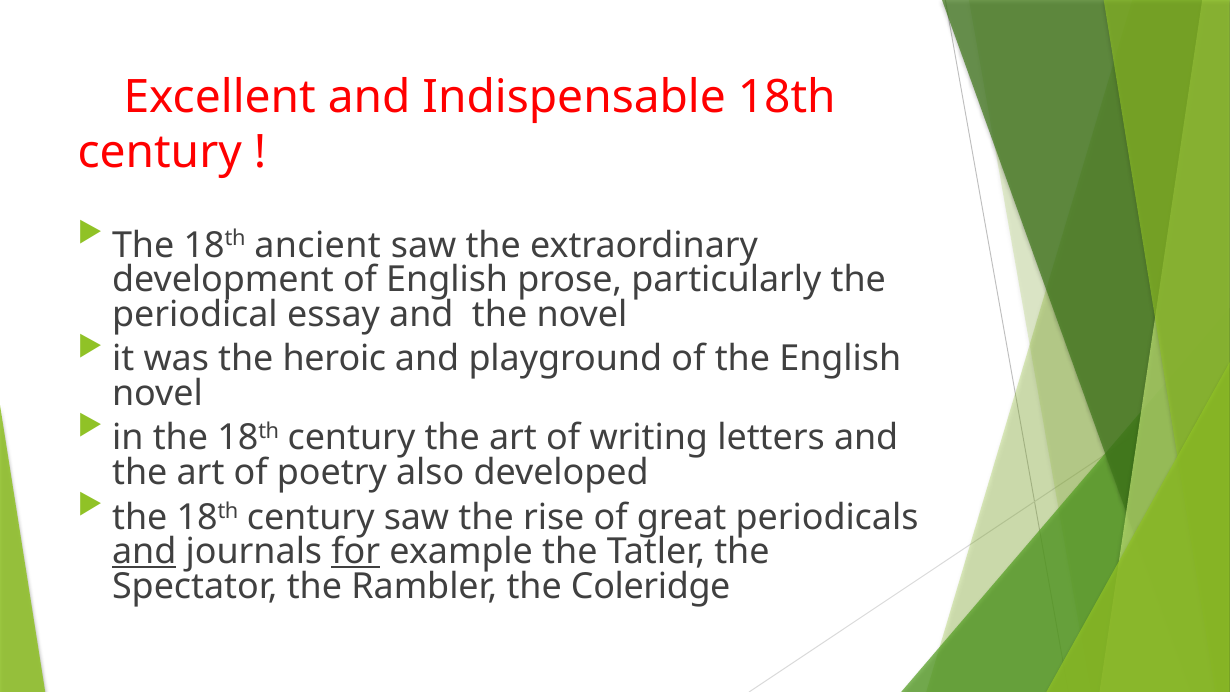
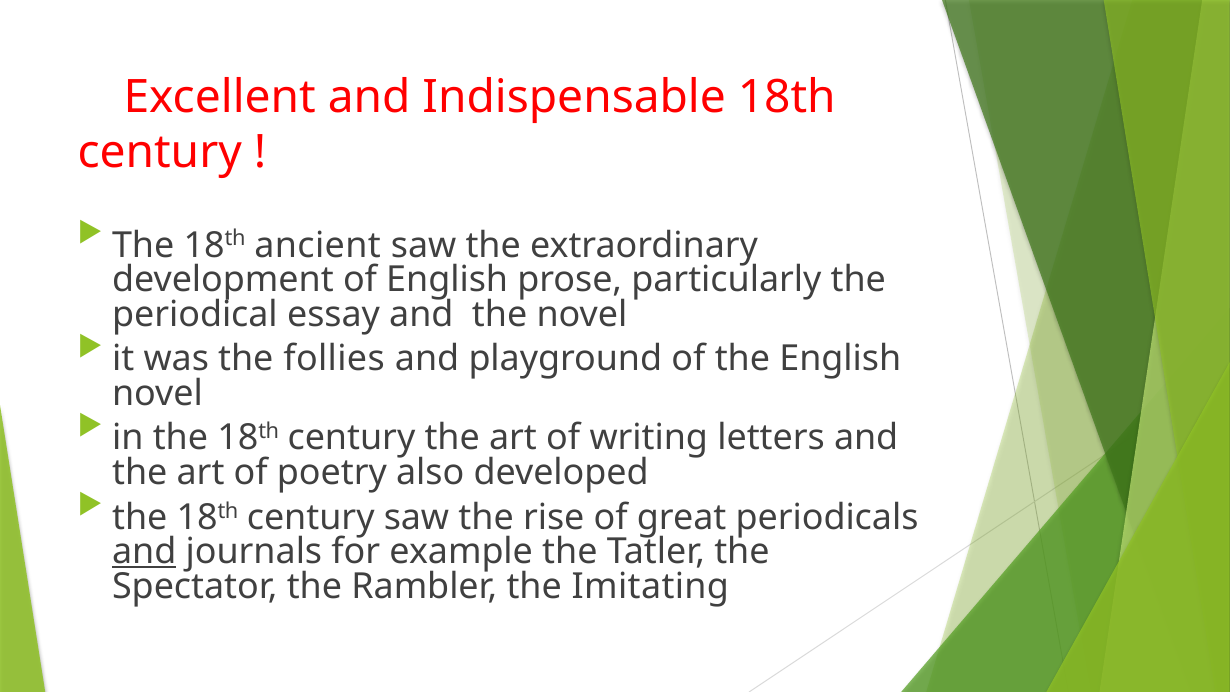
heroic: heroic -> follies
for underline: present -> none
Coleridge: Coleridge -> Imitating
